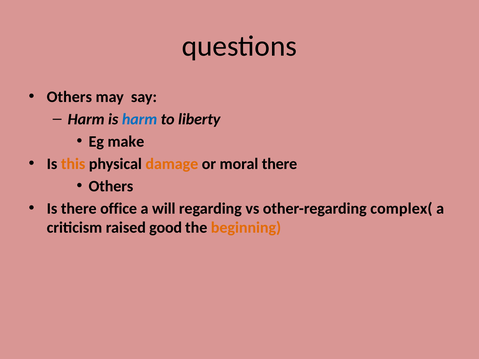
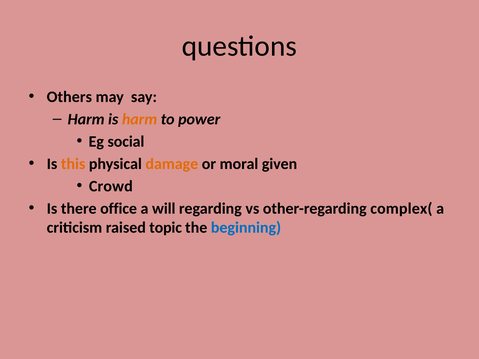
harm at (140, 119) colour: blue -> orange
liberty: liberty -> power
make: make -> social
moral there: there -> given
Others at (111, 186): Others -> Crowd
good: good -> topic
beginning colour: orange -> blue
